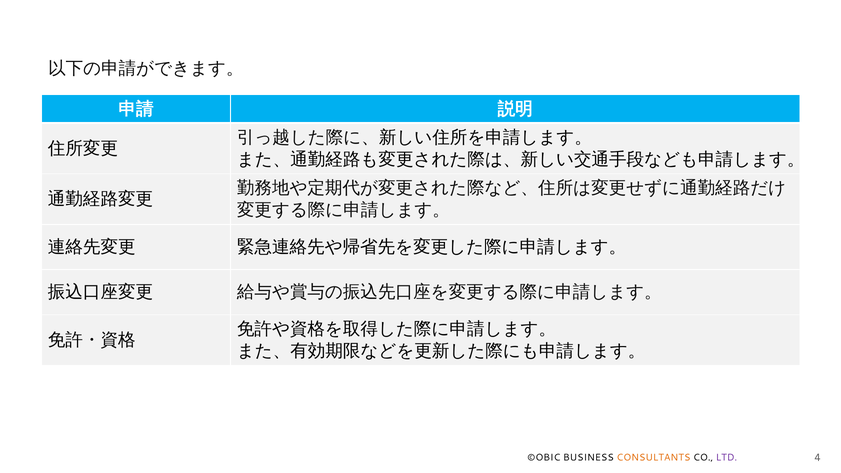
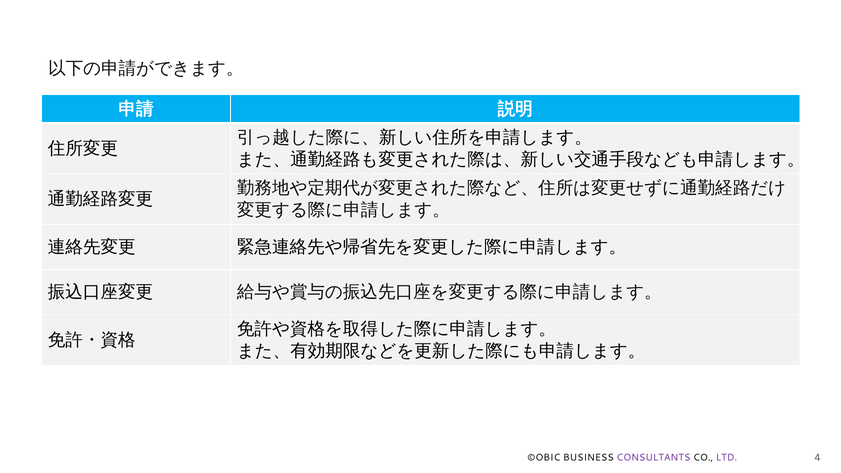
CONSULTANTS colour: orange -> purple
